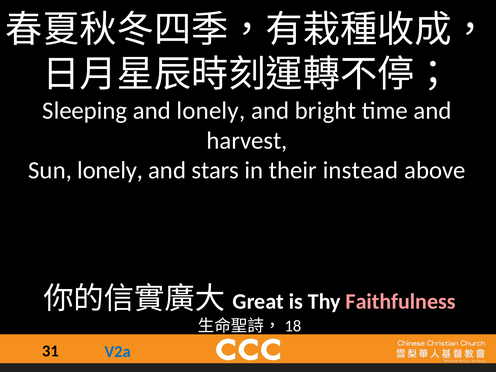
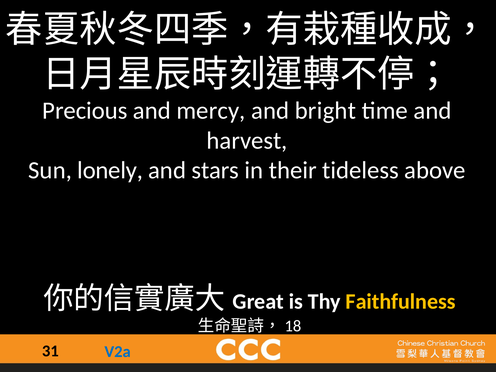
Sleeping: Sleeping -> Precious
and lonely: lonely -> mercy
instead: instead -> tideless
Faithfulness colour: pink -> yellow
